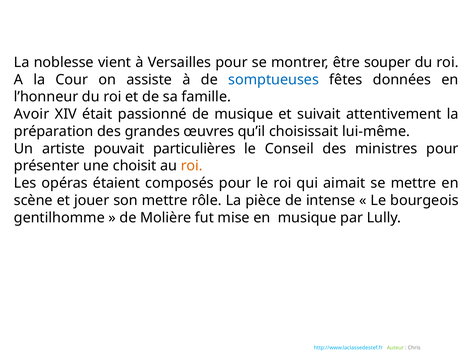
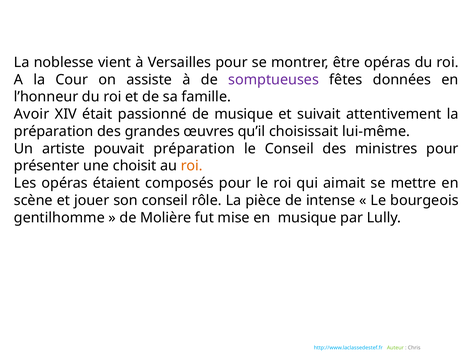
être souper: souper -> opéras
somptueuses colour: blue -> purple
pouvait particulières: particulières -> préparation
son mettre: mettre -> conseil
